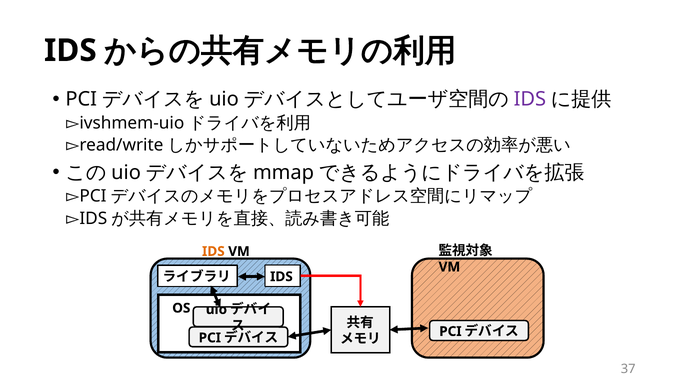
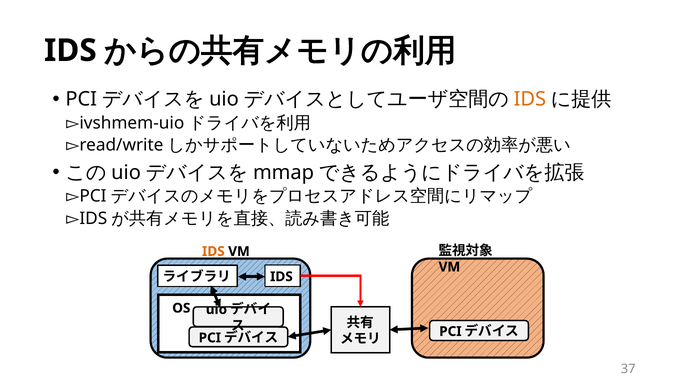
IDS at (530, 99) colour: purple -> orange
